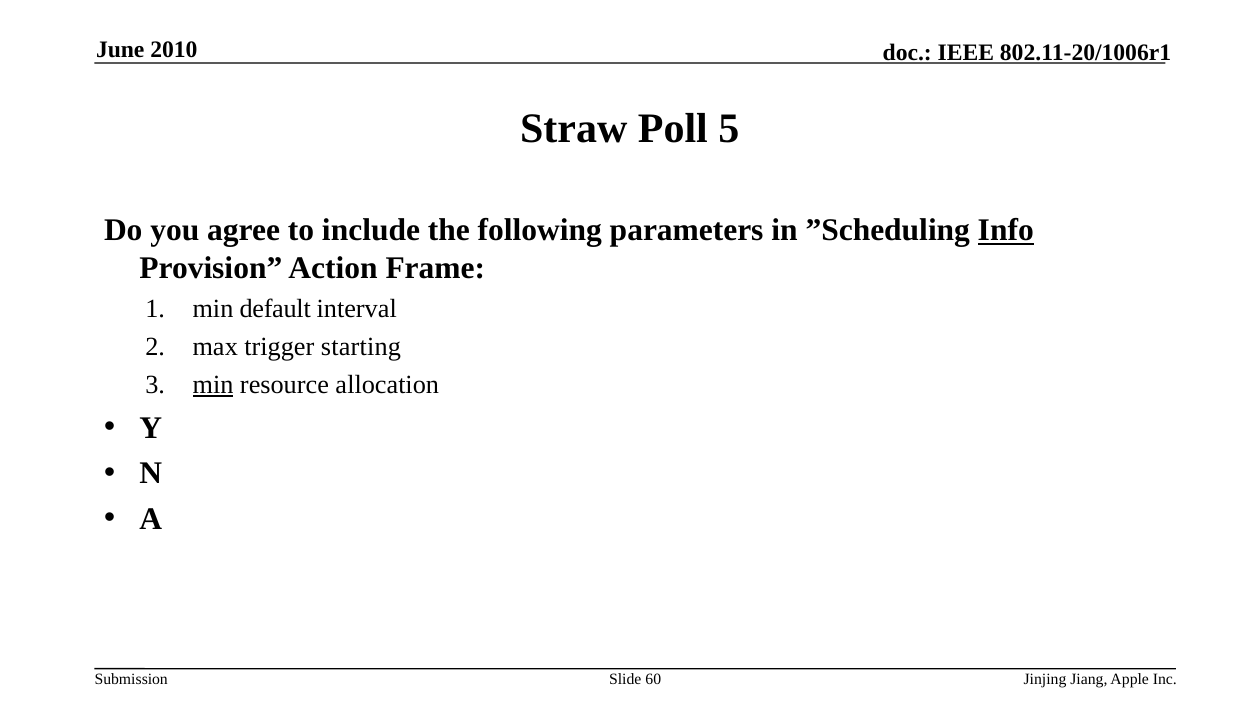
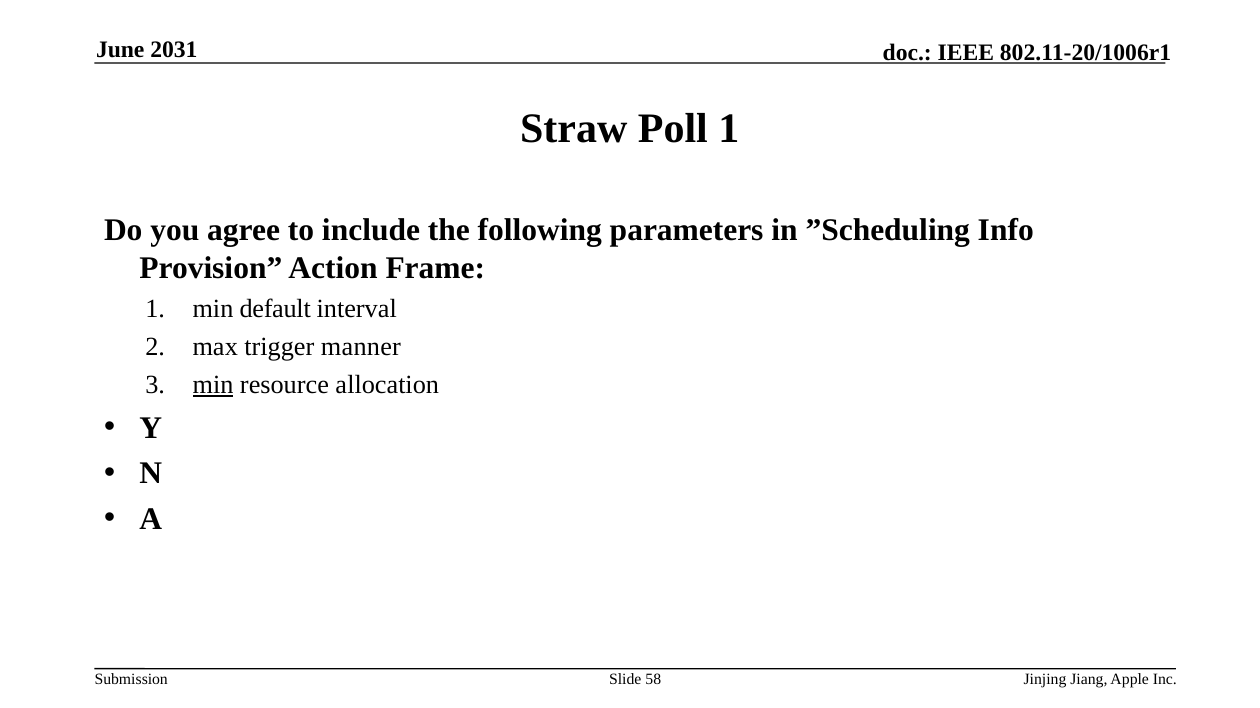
2010: 2010 -> 2031
Poll 5: 5 -> 1
Info underline: present -> none
starting: starting -> manner
60: 60 -> 58
